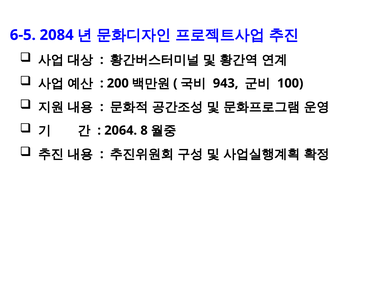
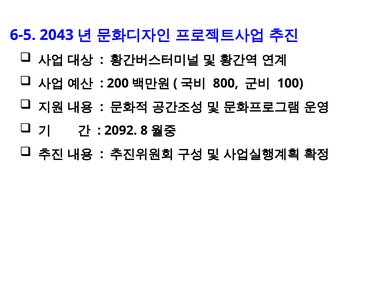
2084: 2084 -> 2043
943: 943 -> 800
2064: 2064 -> 2092
